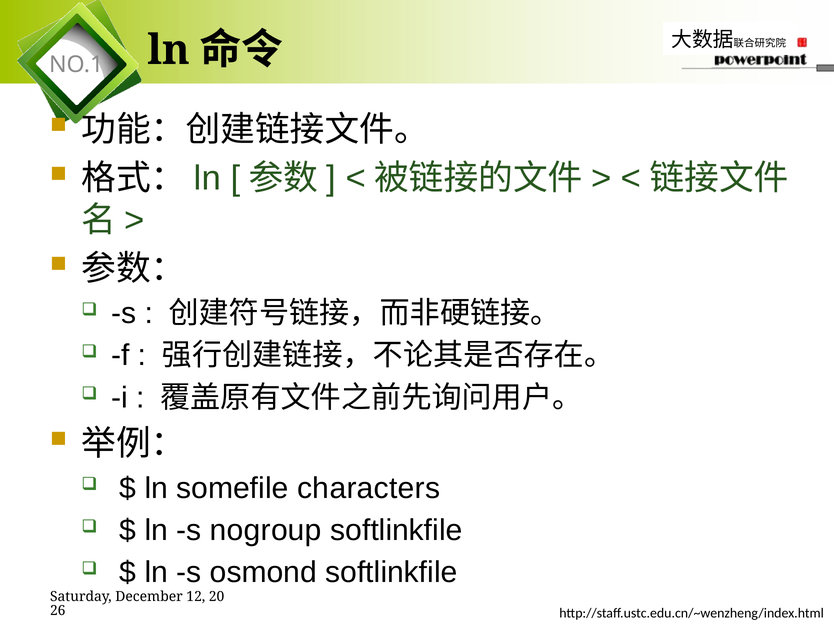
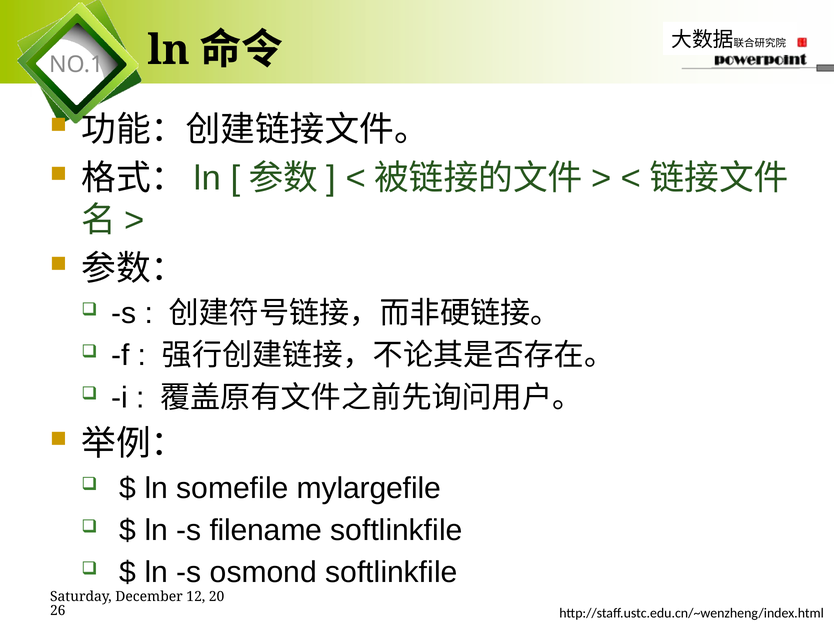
characters: characters -> mylargefile
nogroup: nogroup -> filename
